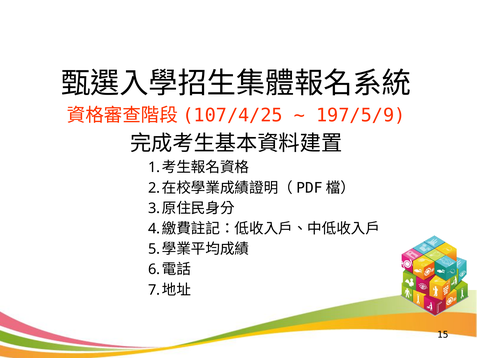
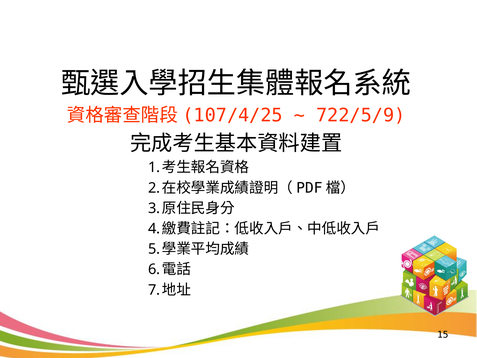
197/5/9: 197/5/9 -> 722/5/9
